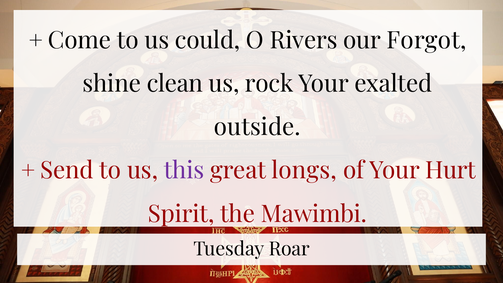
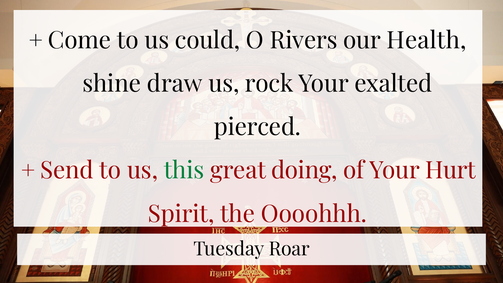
Forgot: Forgot -> Health
clean: clean -> draw
outside: outside -> pierced
this colour: purple -> green
longs: longs -> doing
Mawimbi: Mawimbi -> Oooohhh
